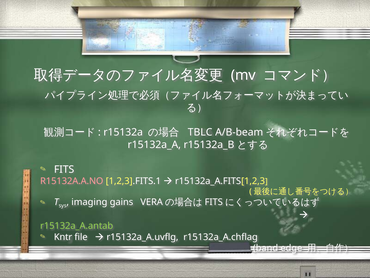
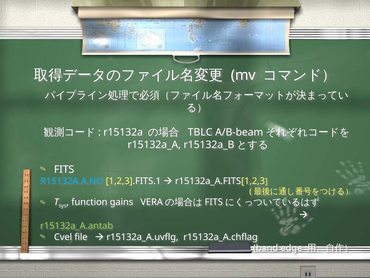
R15132A.A.NO colour: pink -> light blue
imaging: imaging -> function
Kntr: Kntr -> Cvel
